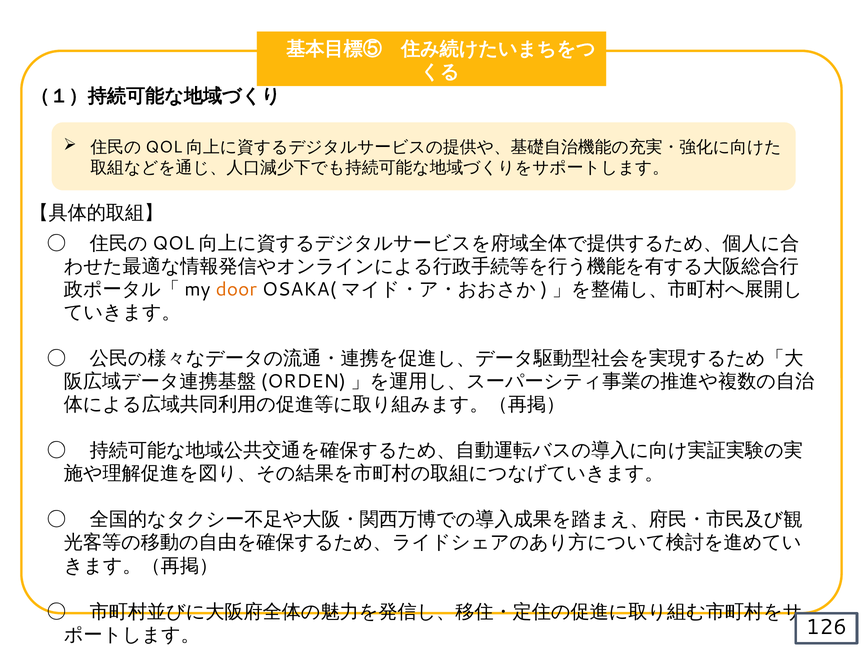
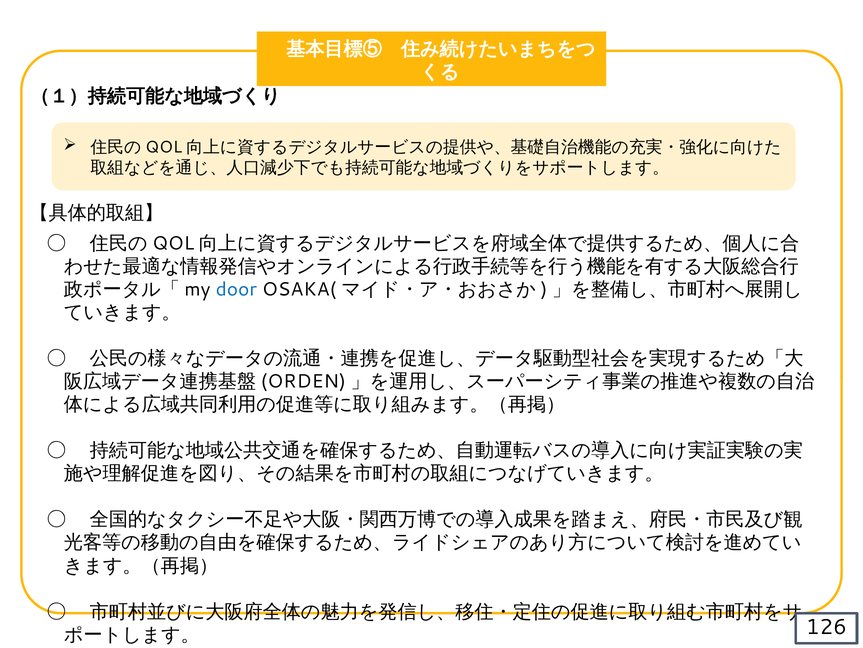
door colour: orange -> blue
